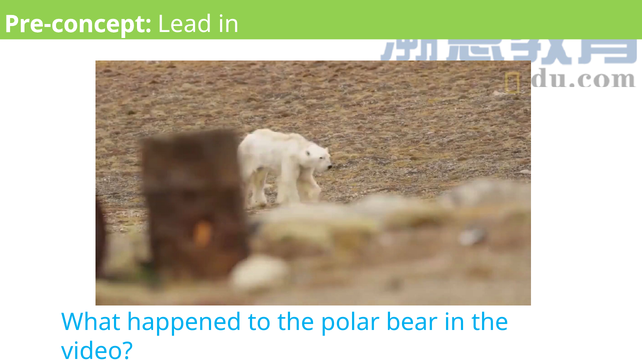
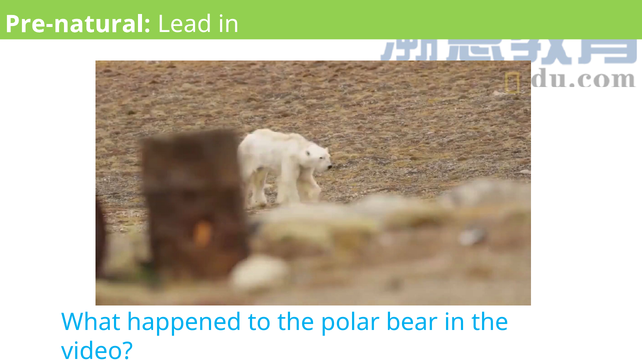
Pre-concept: Pre-concept -> Pre-natural
